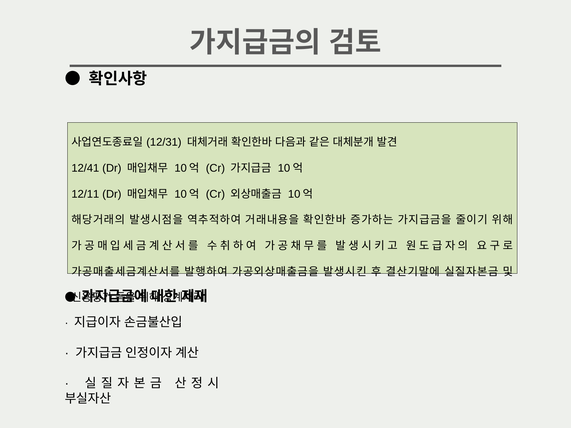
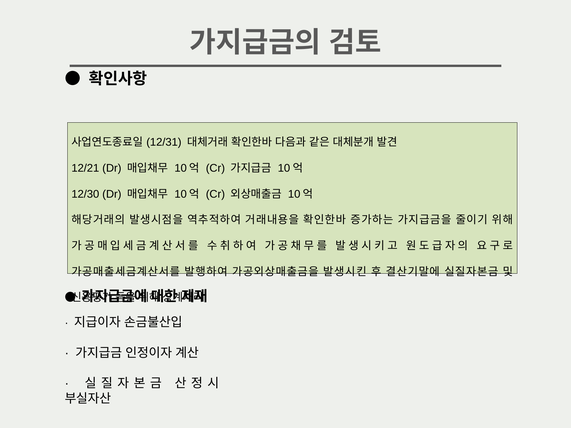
12/41: 12/41 -> 12/21
12/11: 12/11 -> 12/30
